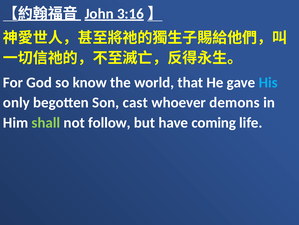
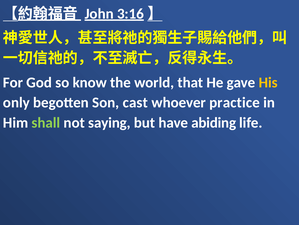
His colour: light blue -> yellow
demons: demons -> practice
follow: follow -> saying
coming: coming -> abiding
